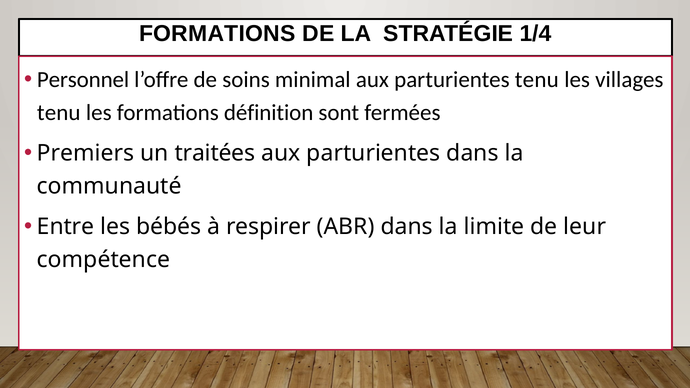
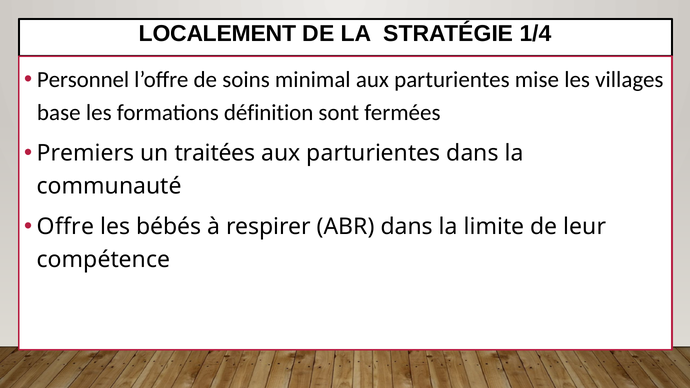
FORMATIONS at (217, 34): FORMATIONS -> LOCALEMENT
parturientes tenu: tenu -> mise
tenu at (59, 113): tenu -> base
Entre: Entre -> Offre
